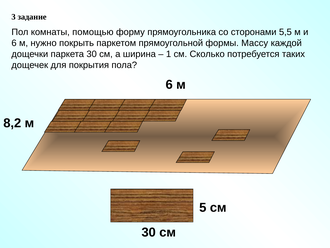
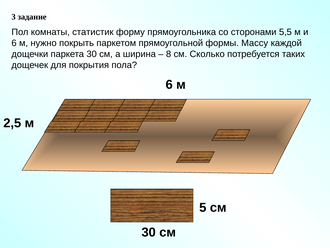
помощью: помощью -> статистик
1: 1 -> 8
8,2: 8,2 -> 2,5
